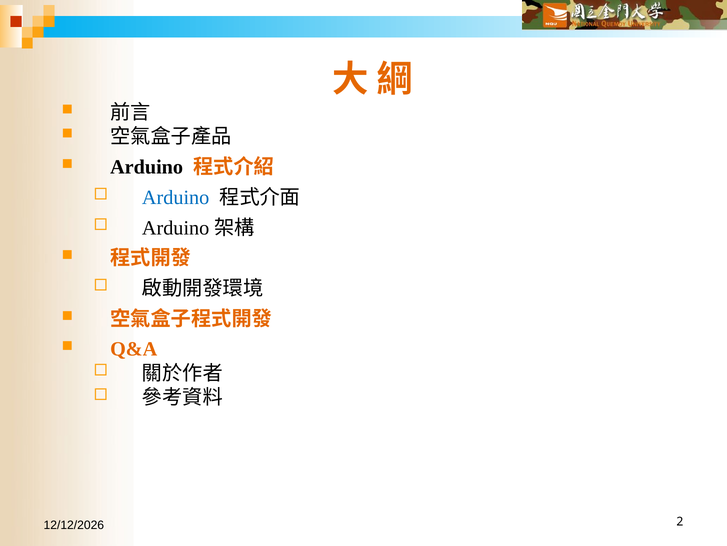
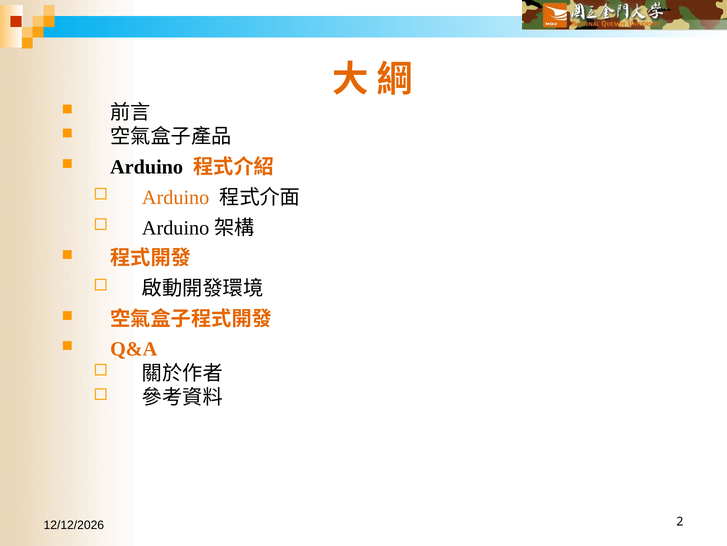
Arduino at (176, 197) colour: blue -> orange
